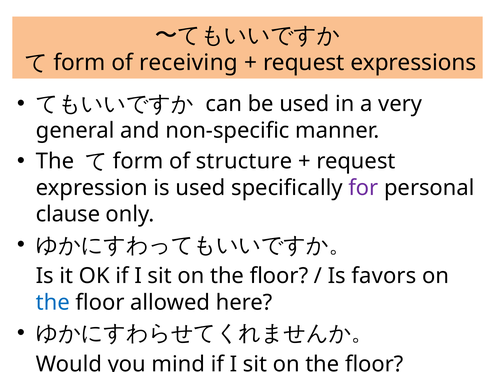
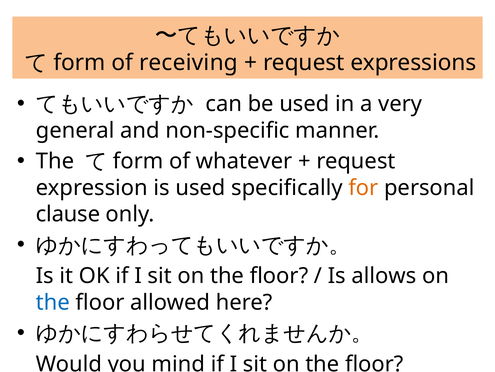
structure: structure -> whatever
for colour: purple -> orange
favors: favors -> allows
